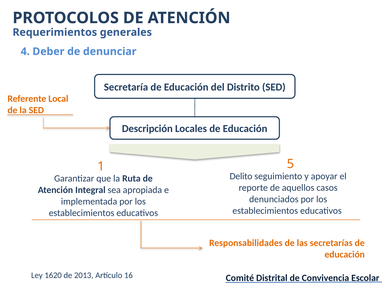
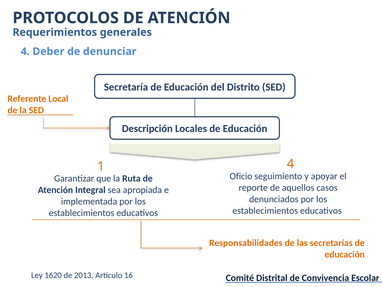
1 5: 5 -> 4
Delito: Delito -> Oficio
